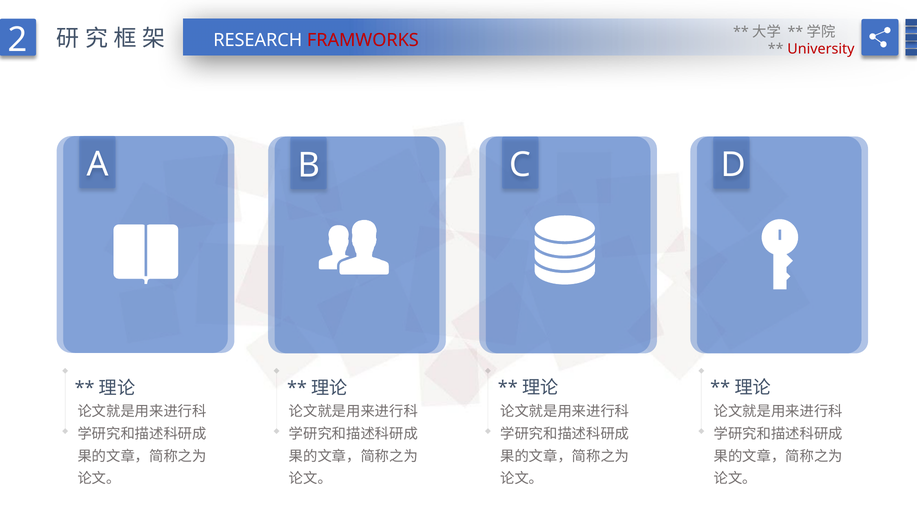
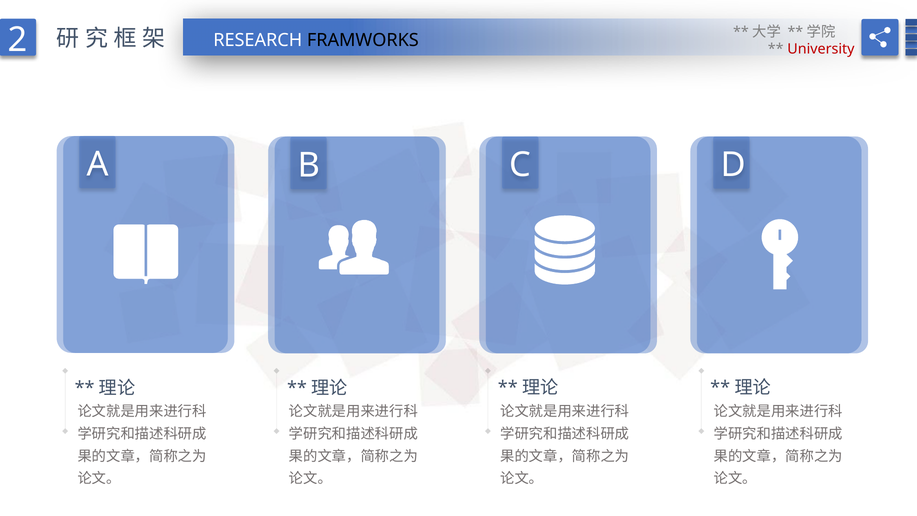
FRAMWORKS colour: red -> black
